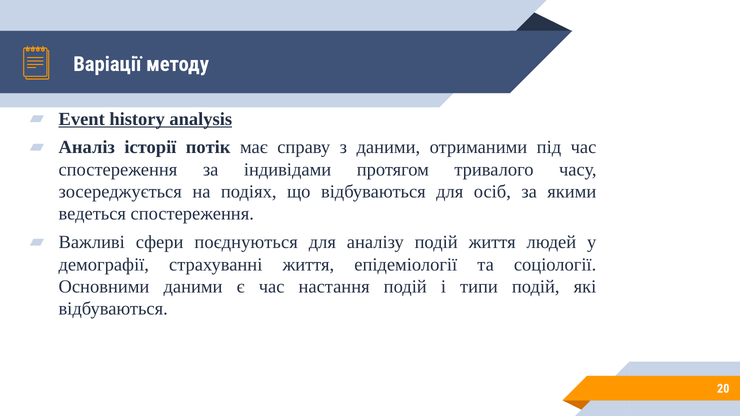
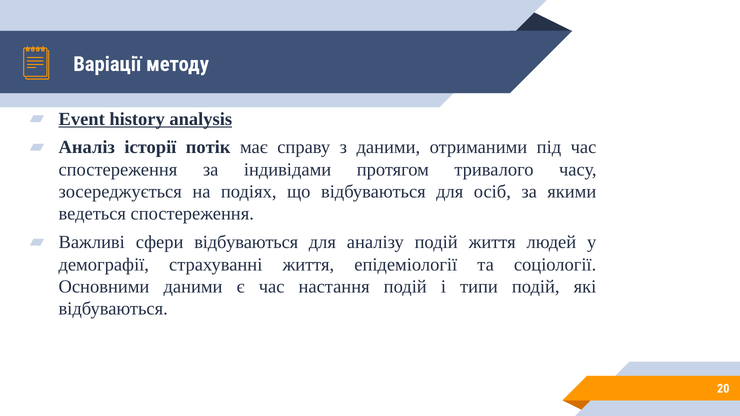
сфери поєднуються: поєднуються -> відбуваються
